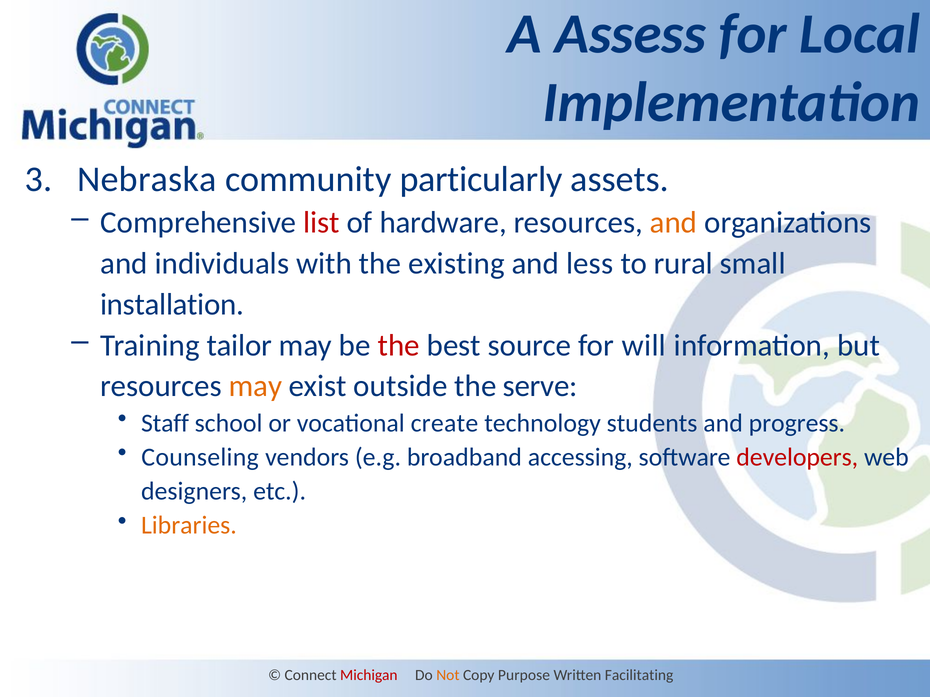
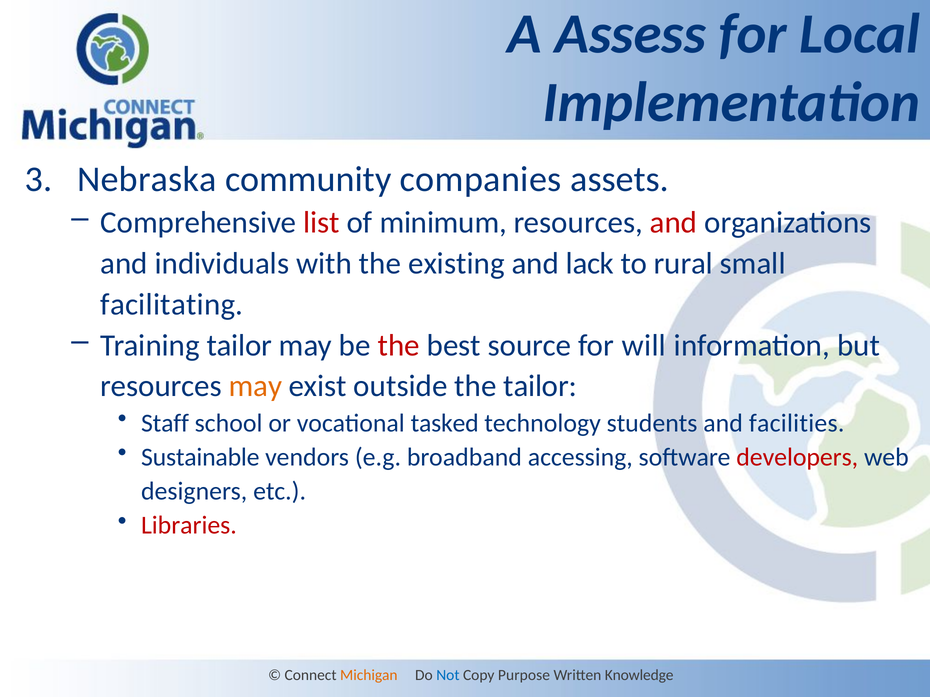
particularly: particularly -> companies
hardware: hardware -> minimum
and at (674, 223) colour: orange -> red
less: less -> lack
installation: installation -> facilitating
the serve: serve -> tailor
create: create -> tasked
progress: progress -> facilities
Counseling: Counseling -> Sustainable
Libraries colour: orange -> red
Michigan colour: red -> orange
Not colour: orange -> blue
Facilitating: Facilitating -> Knowledge
